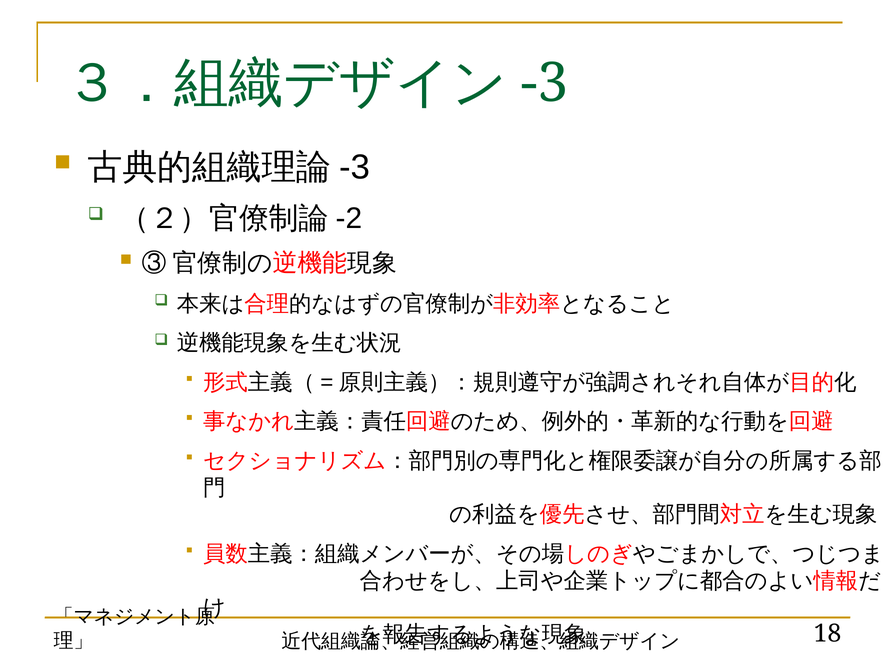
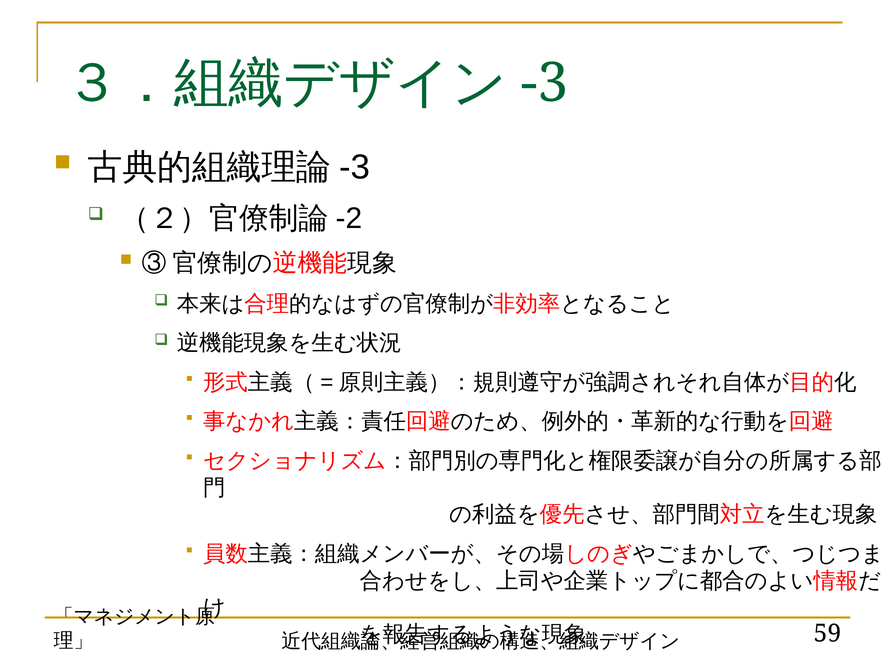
18: 18 -> 59
